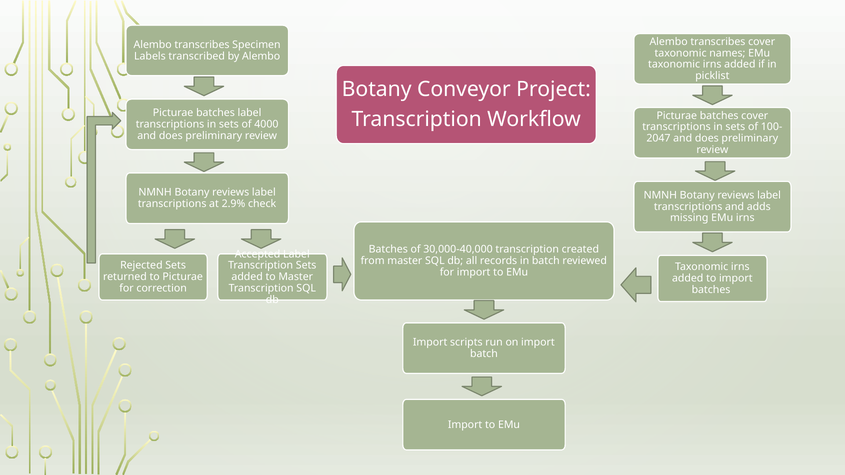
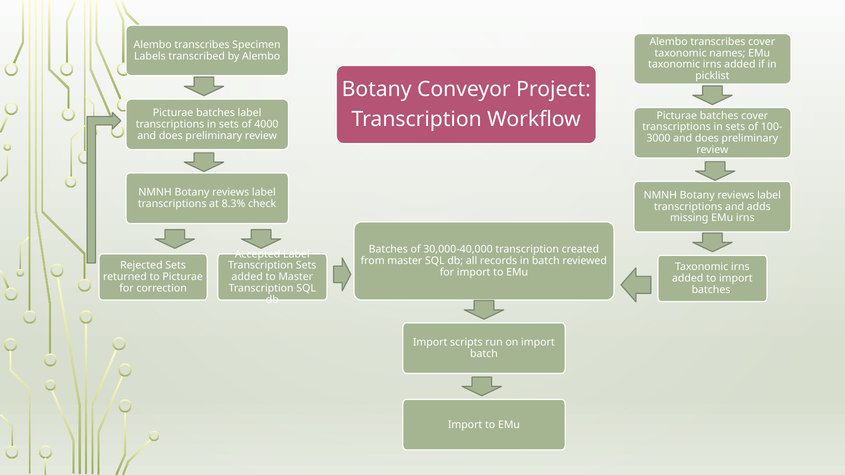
2047: 2047 -> 3000
2.9%: 2.9% -> 8.3%
